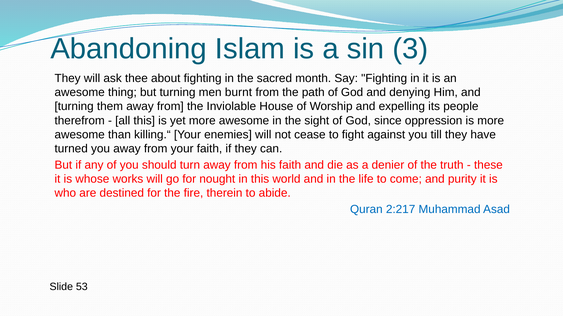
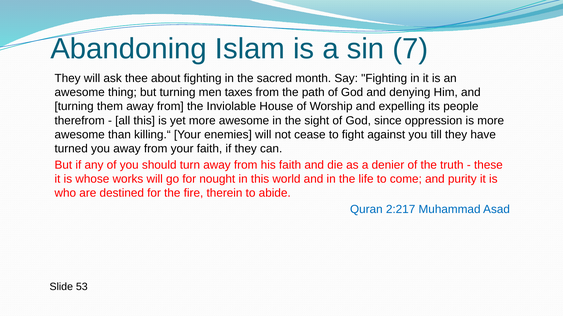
3: 3 -> 7
burnt: burnt -> taxes
